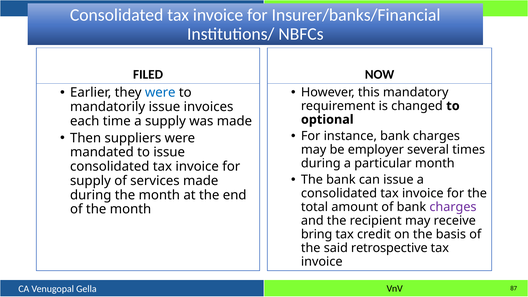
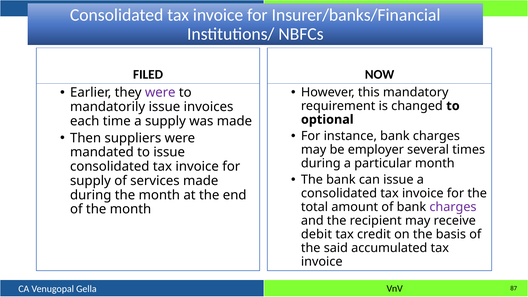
were at (160, 93) colour: blue -> purple
bring: bring -> debit
retrospective: retrospective -> accumulated
